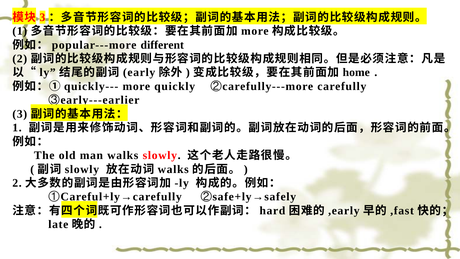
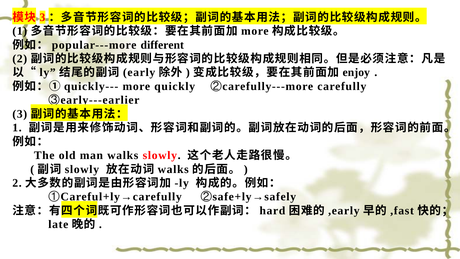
home: home -> enjoy
